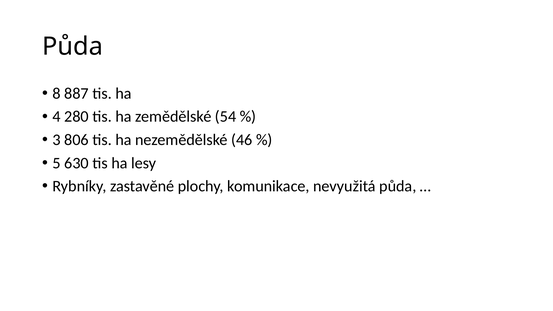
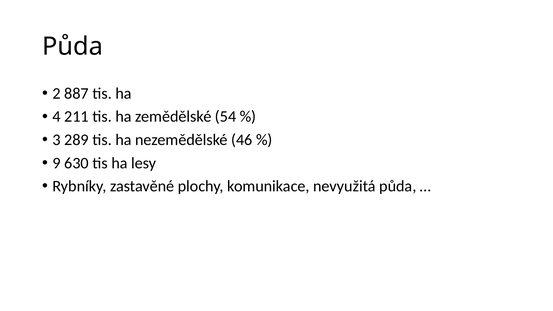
8: 8 -> 2
280: 280 -> 211
806: 806 -> 289
5: 5 -> 9
